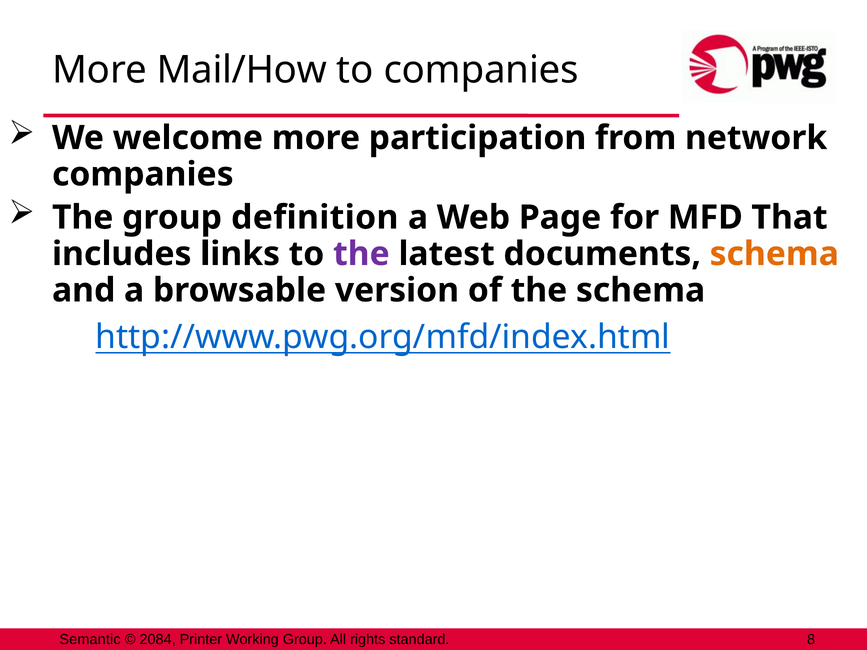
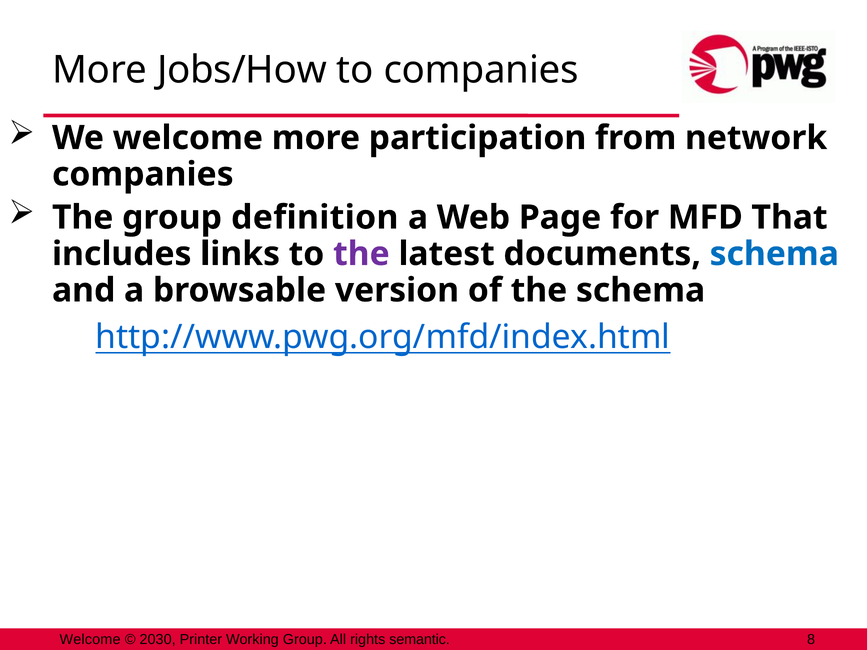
Mail/How: Mail/How -> Jobs/How
schema at (774, 254) colour: orange -> blue
Semantic at (90, 640): Semantic -> Welcome
2084: 2084 -> 2030
standard: standard -> semantic
